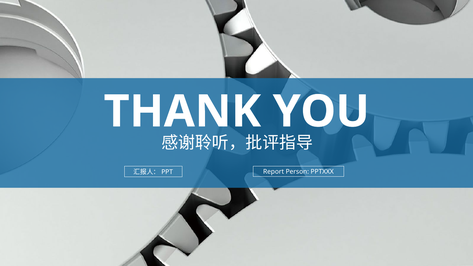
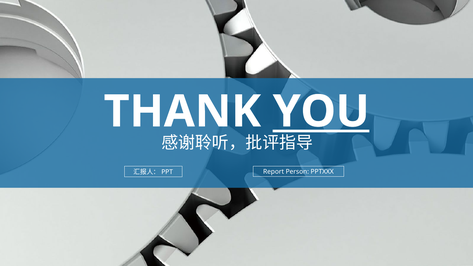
YOU underline: none -> present
